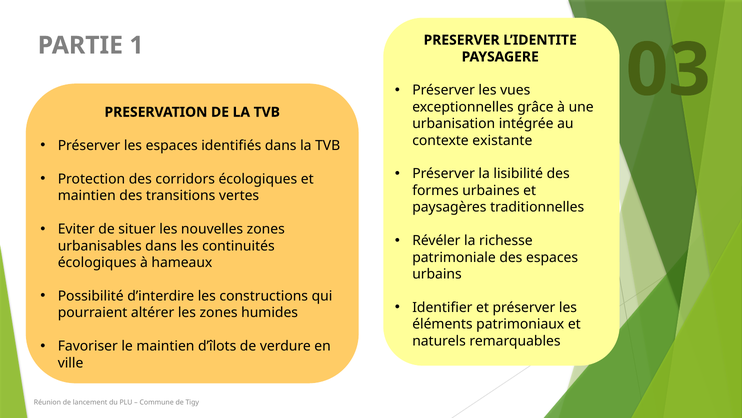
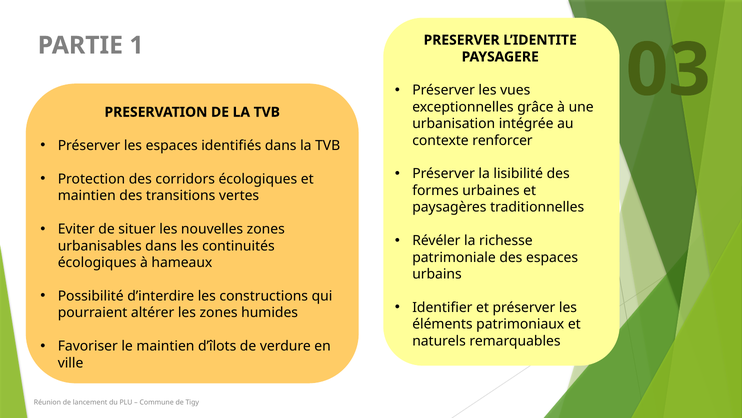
existante: existante -> renforcer
